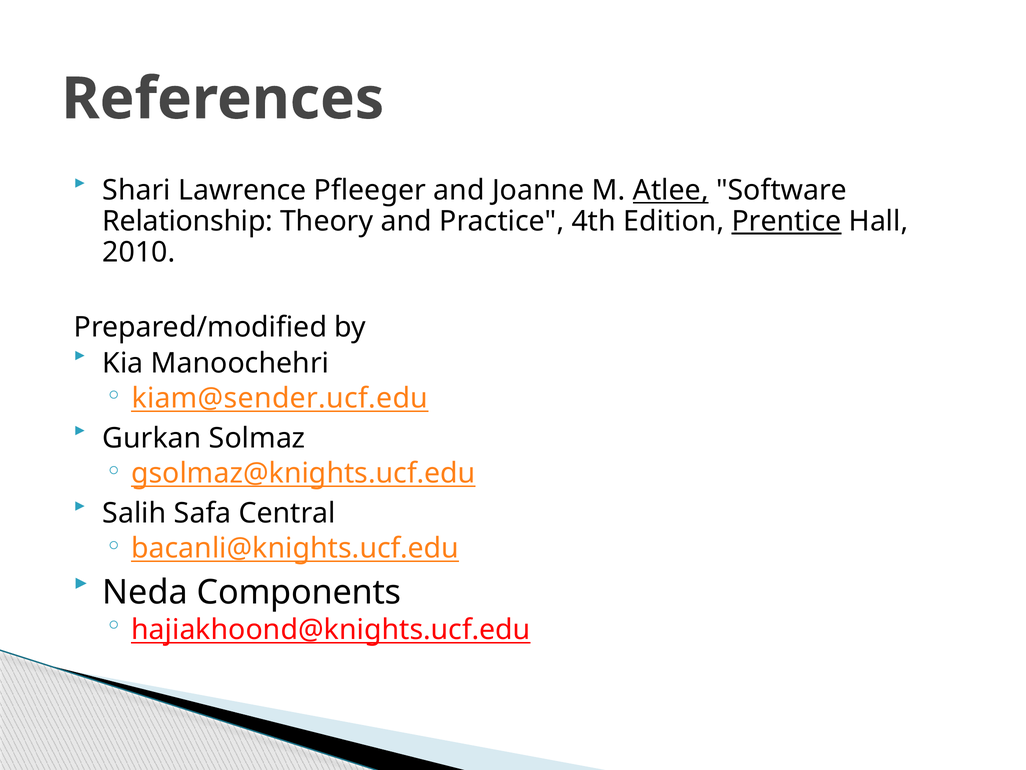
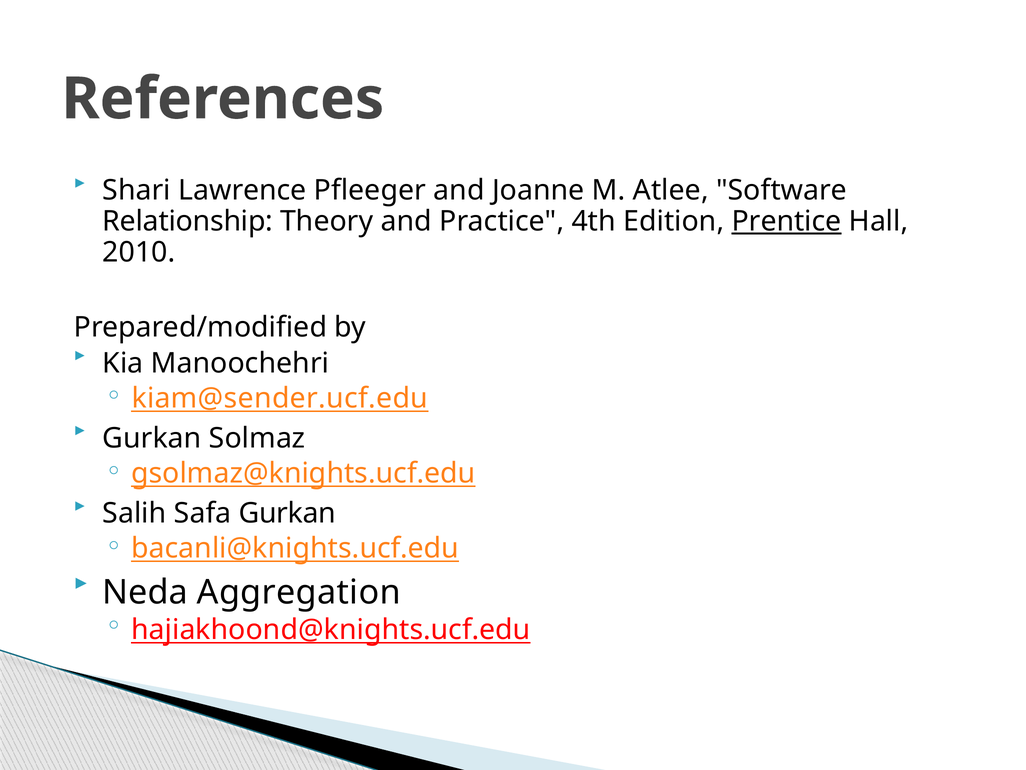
Atlee underline: present -> none
Safa Central: Central -> Gurkan
Components: Components -> Aggregation
